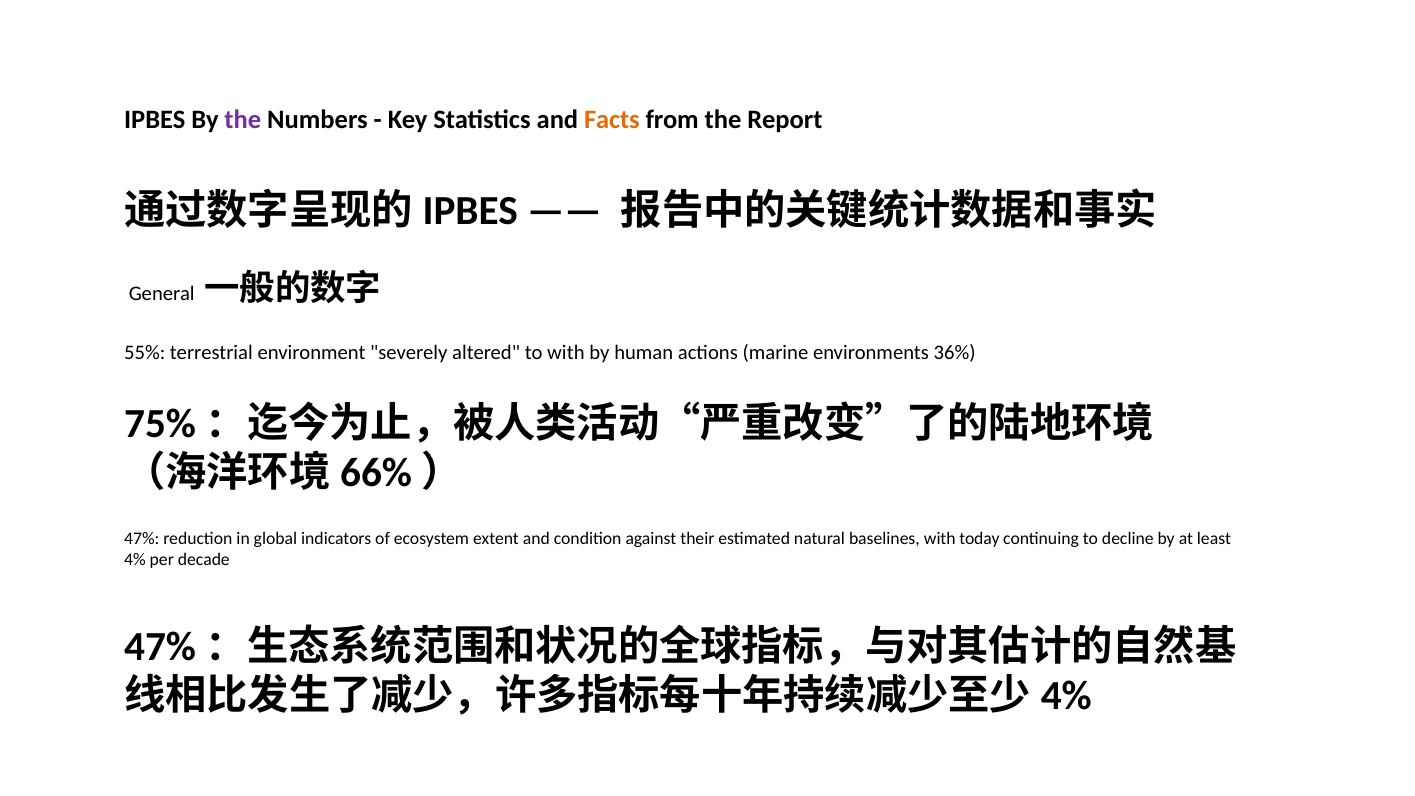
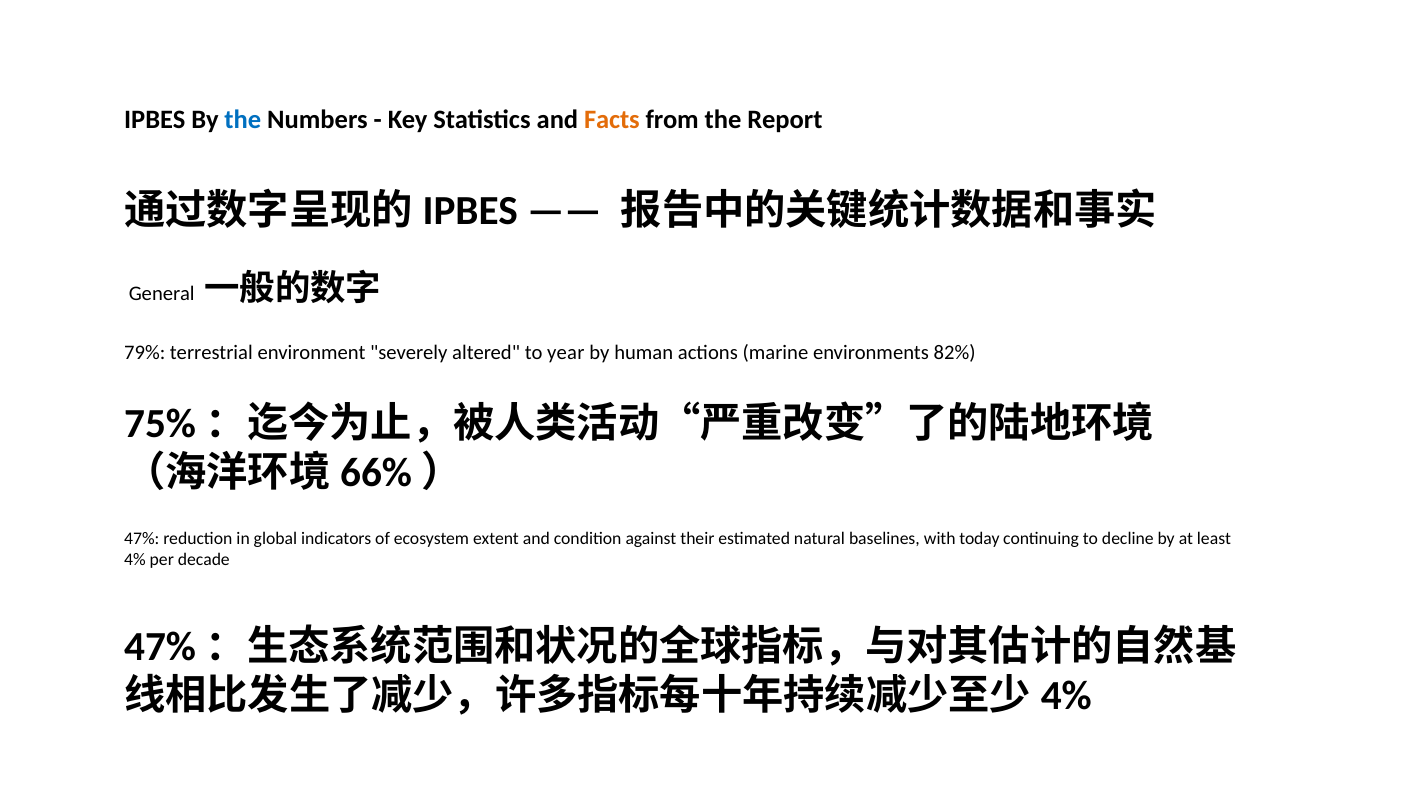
the at (243, 120) colour: purple -> blue
55%: 55% -> 79%
to with: with -> year
36%: 36% -> 82%
